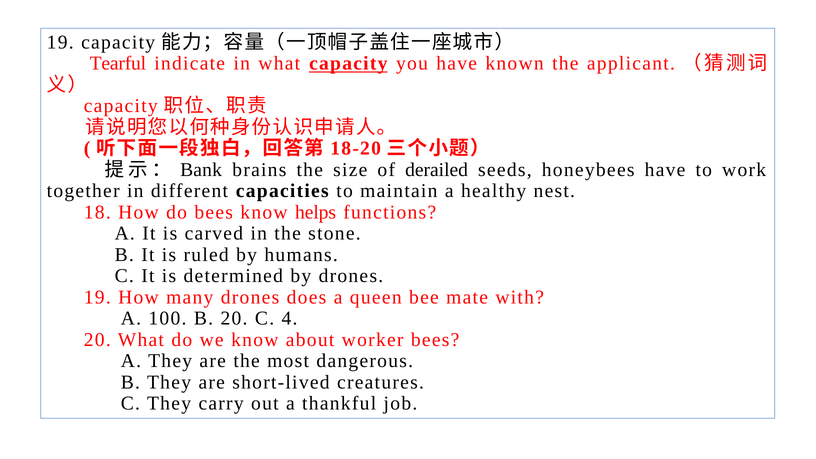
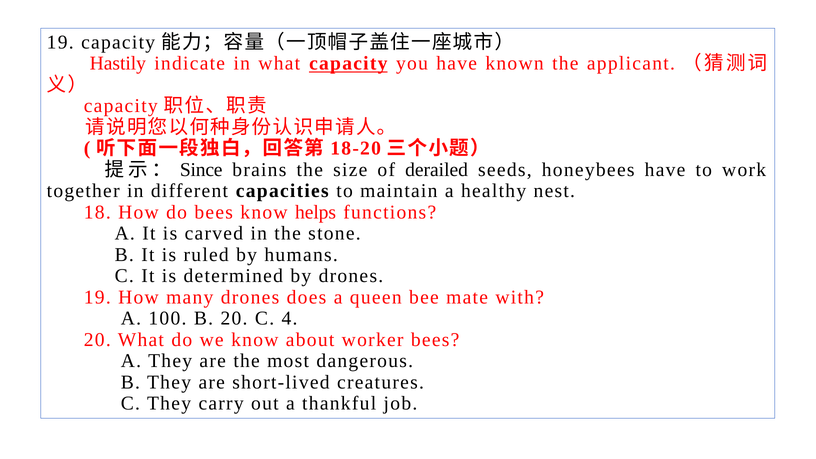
Tearful: Tearful -> Hastily
Bank: Bank -> Since
